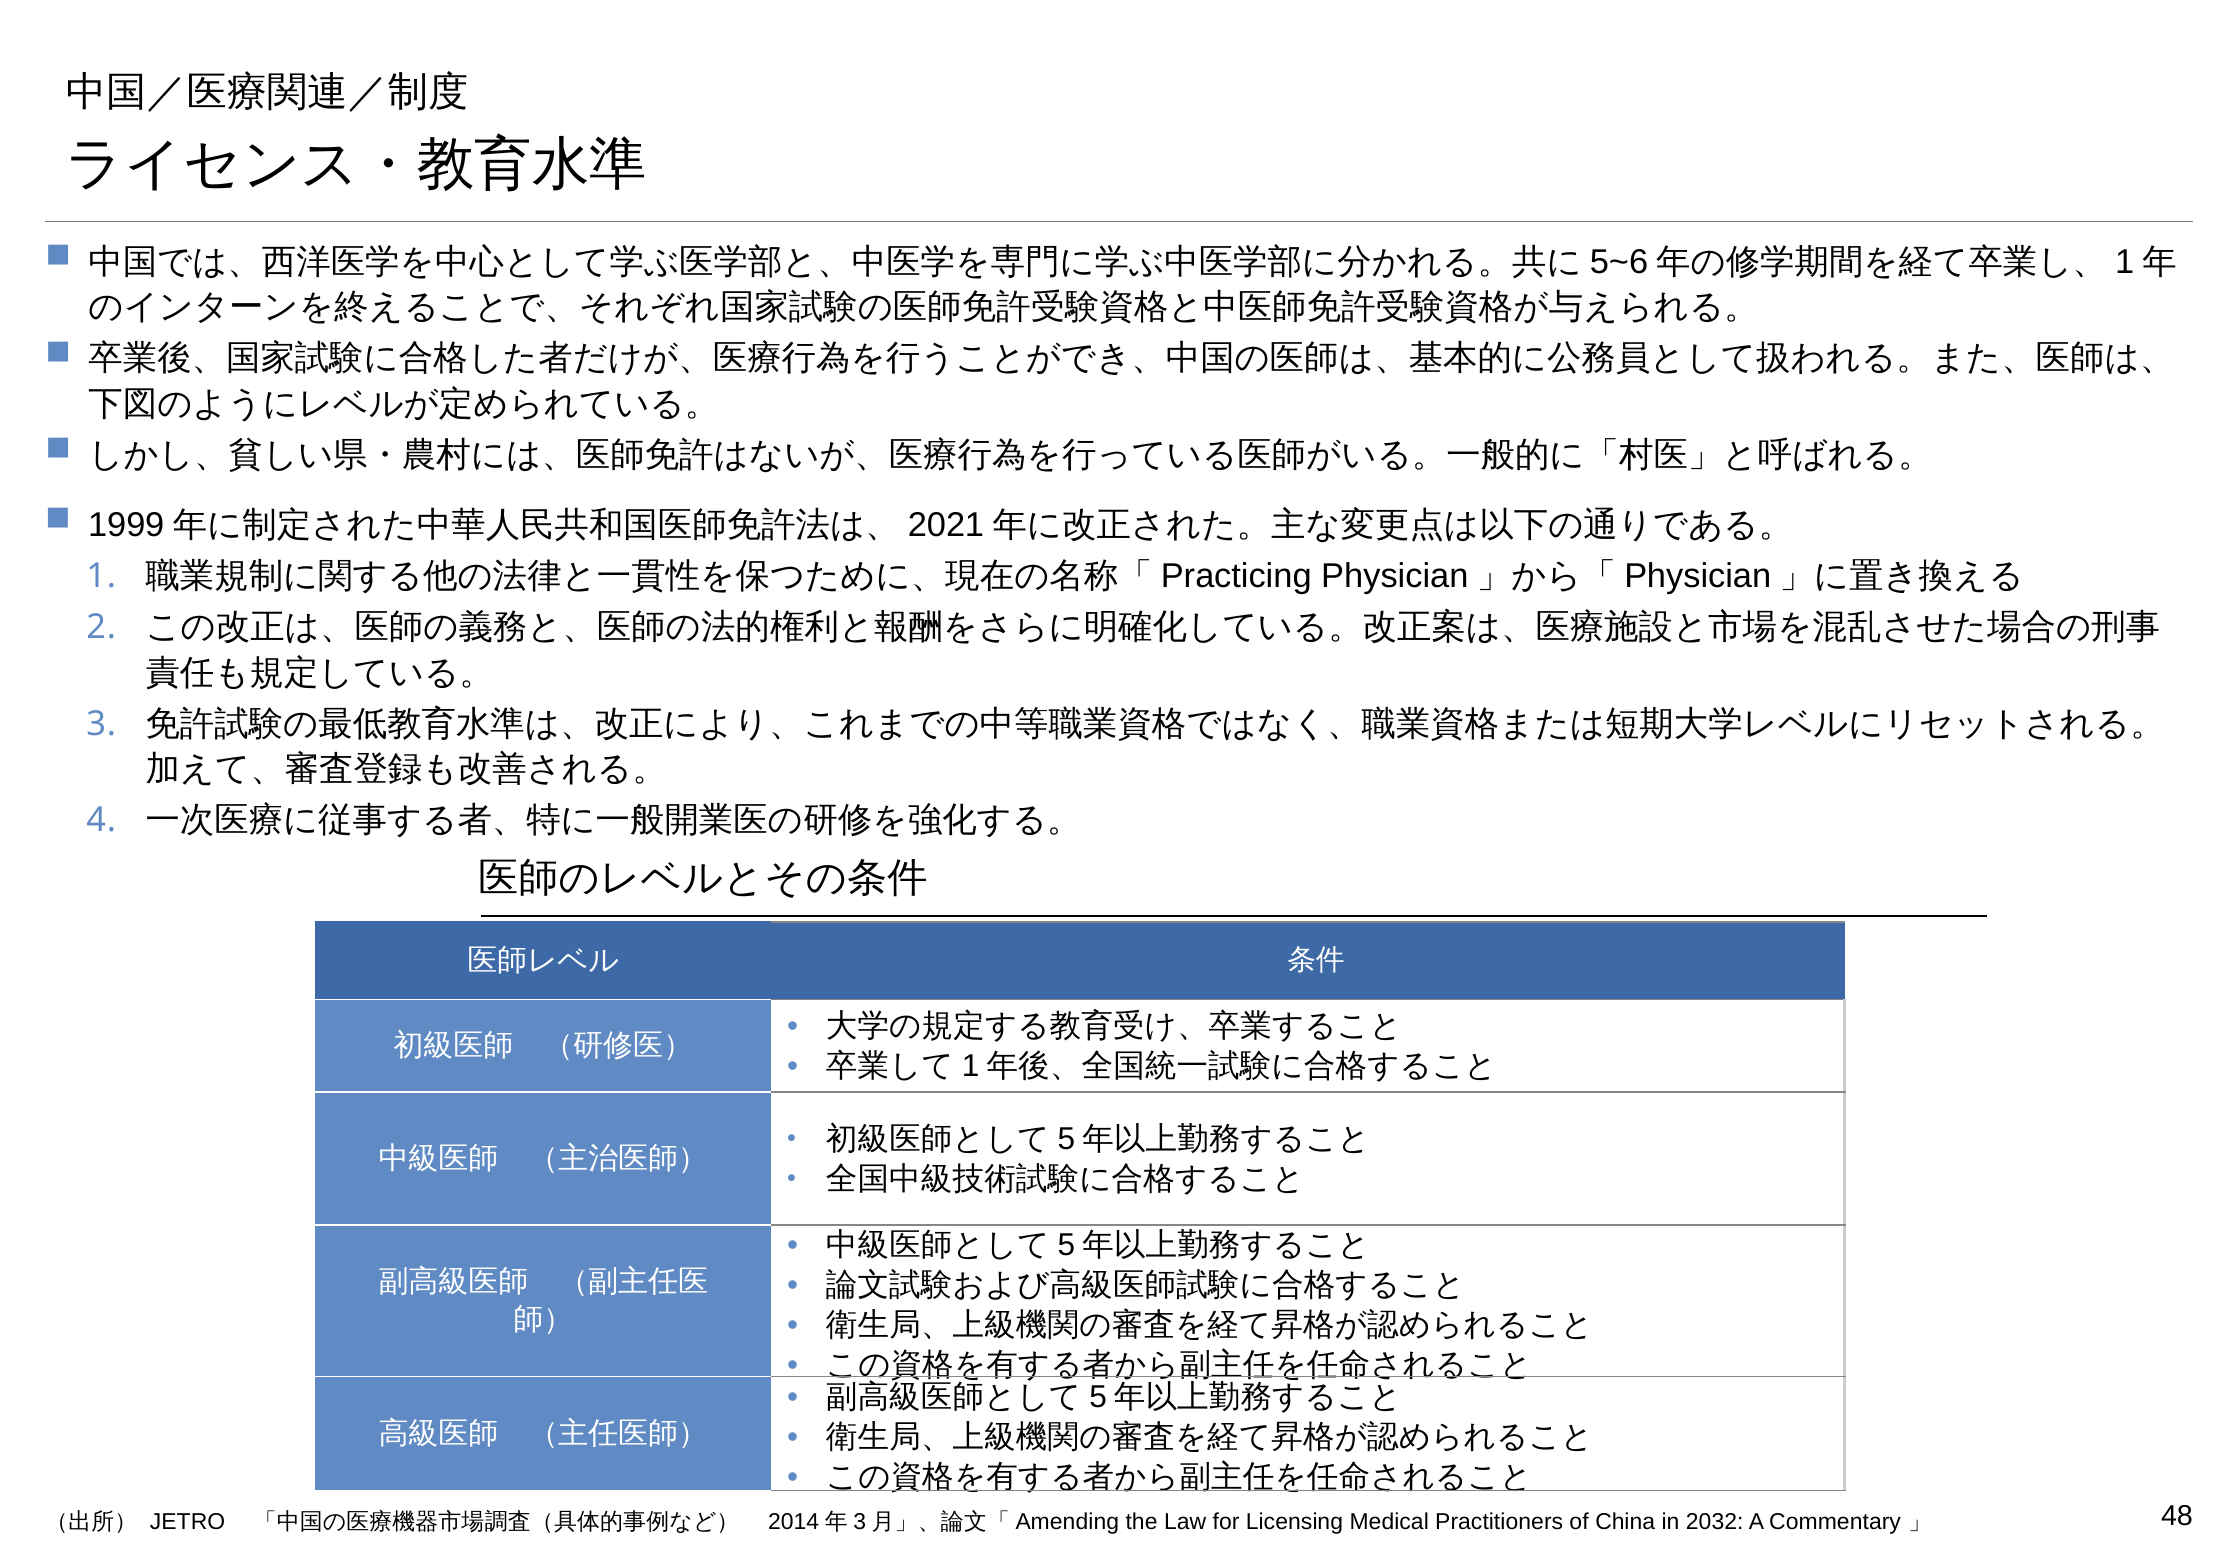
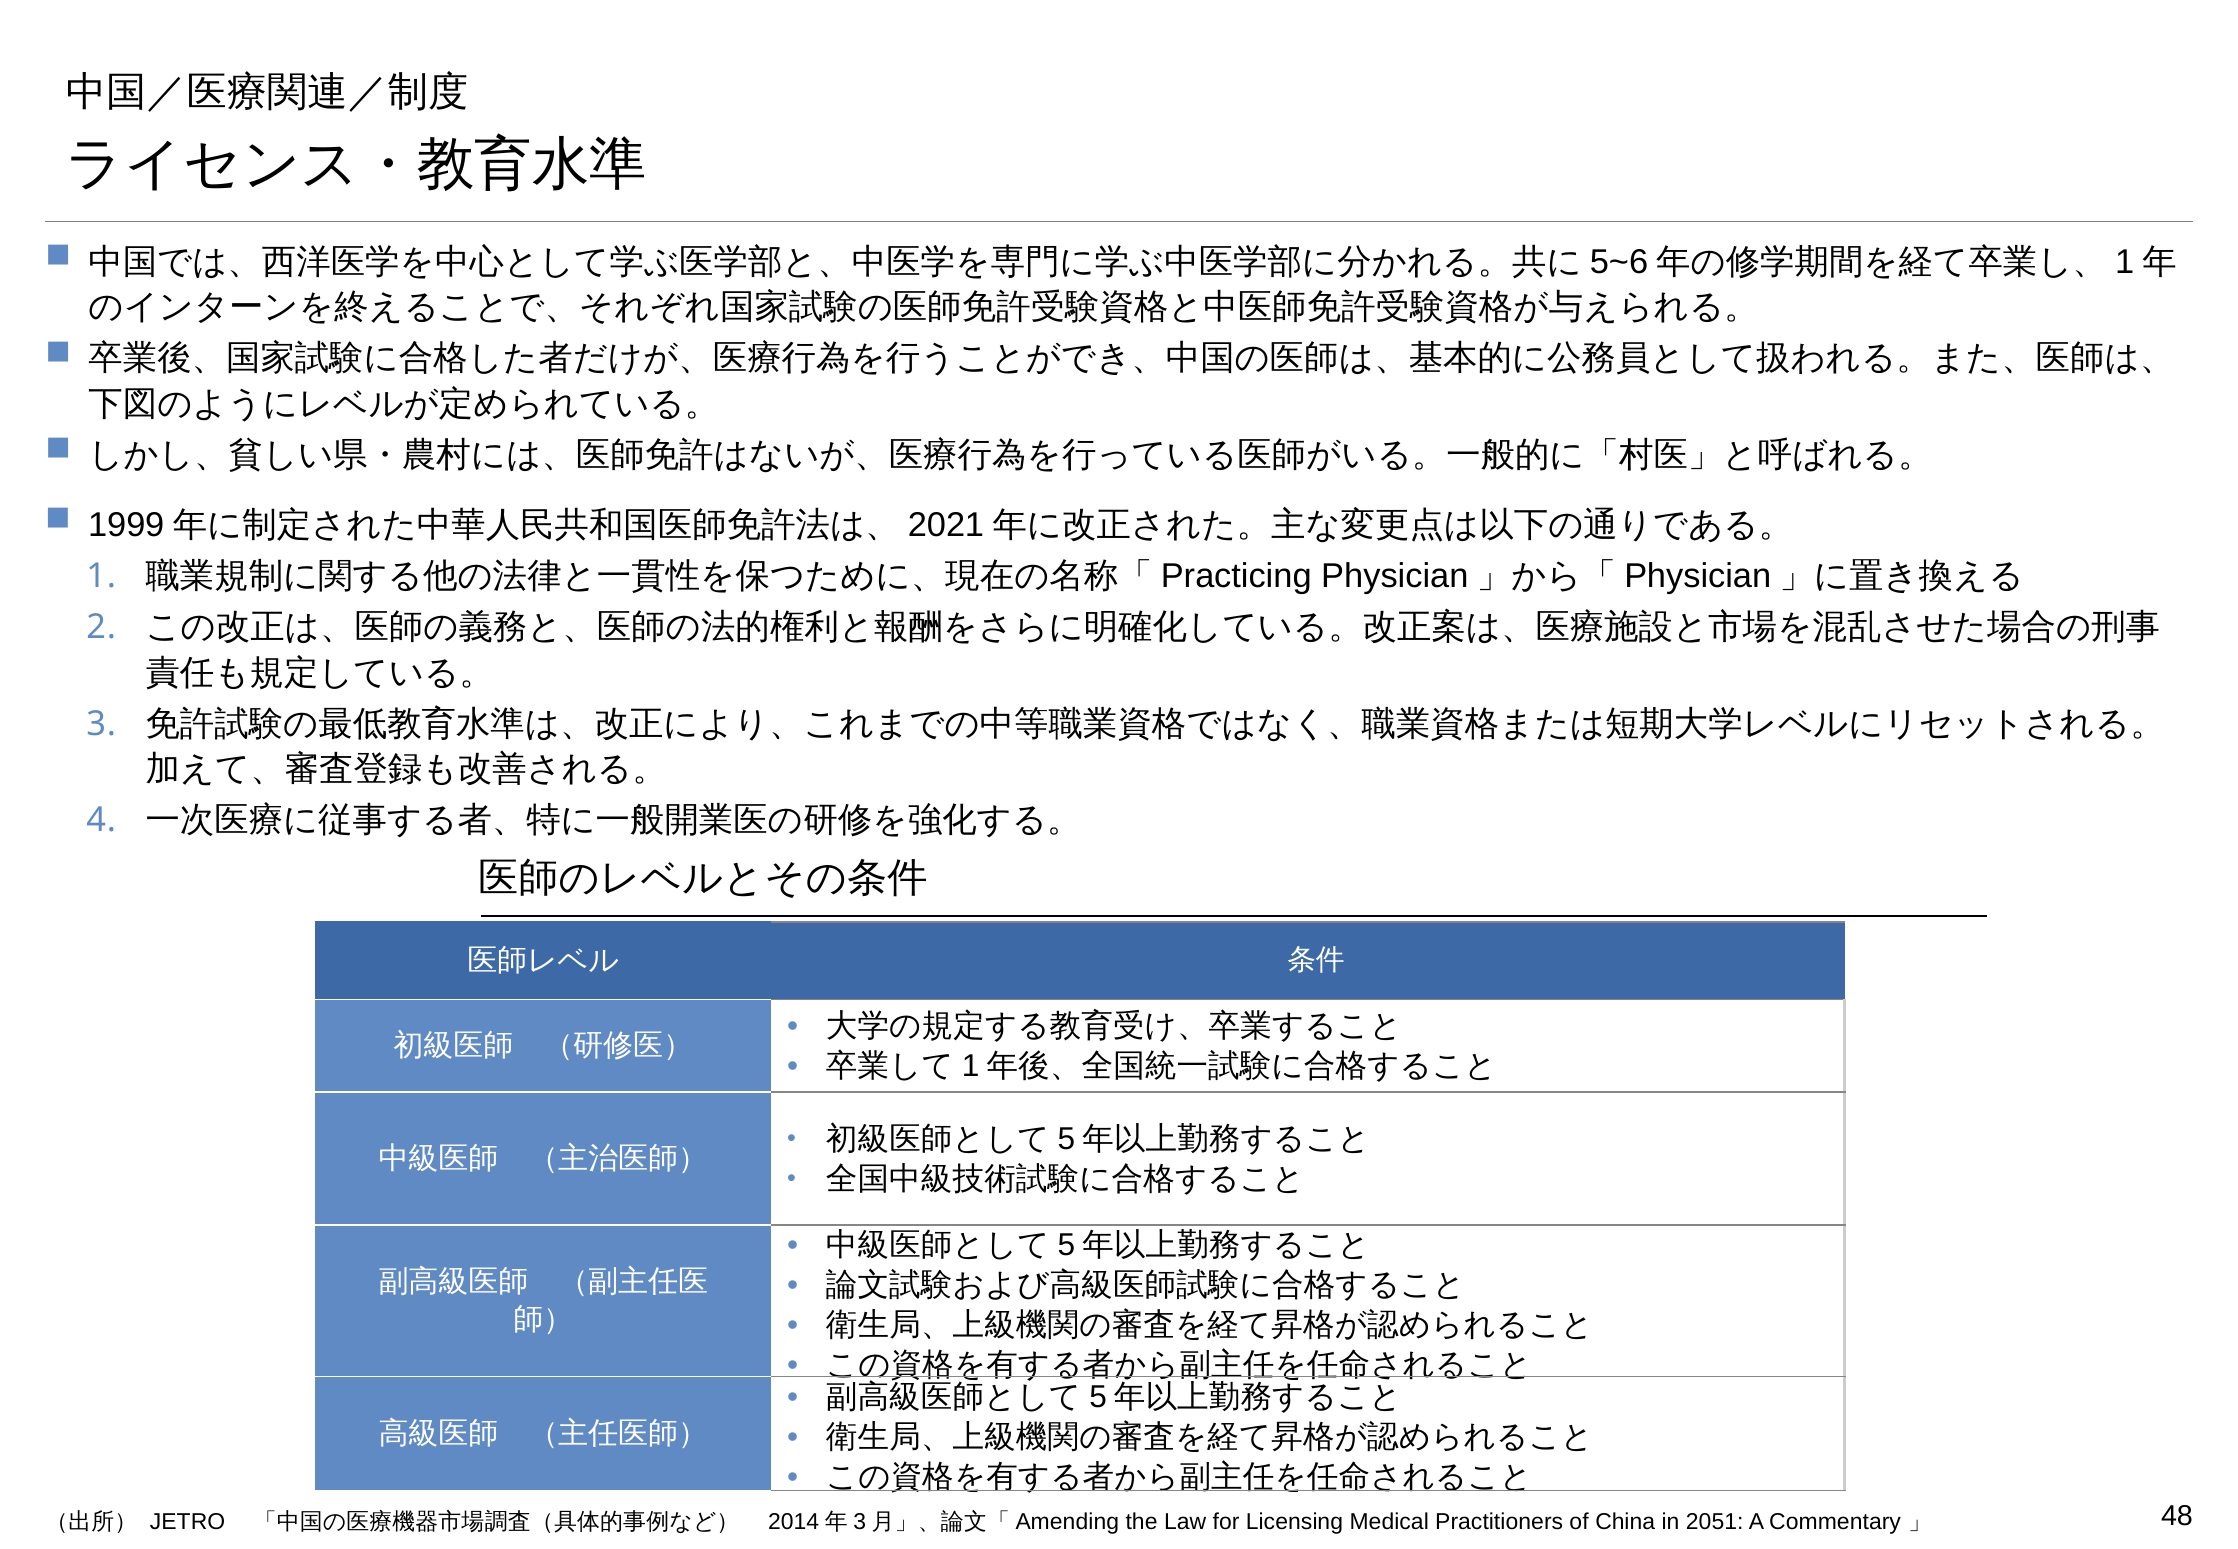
2032: 2032 -> 2051
